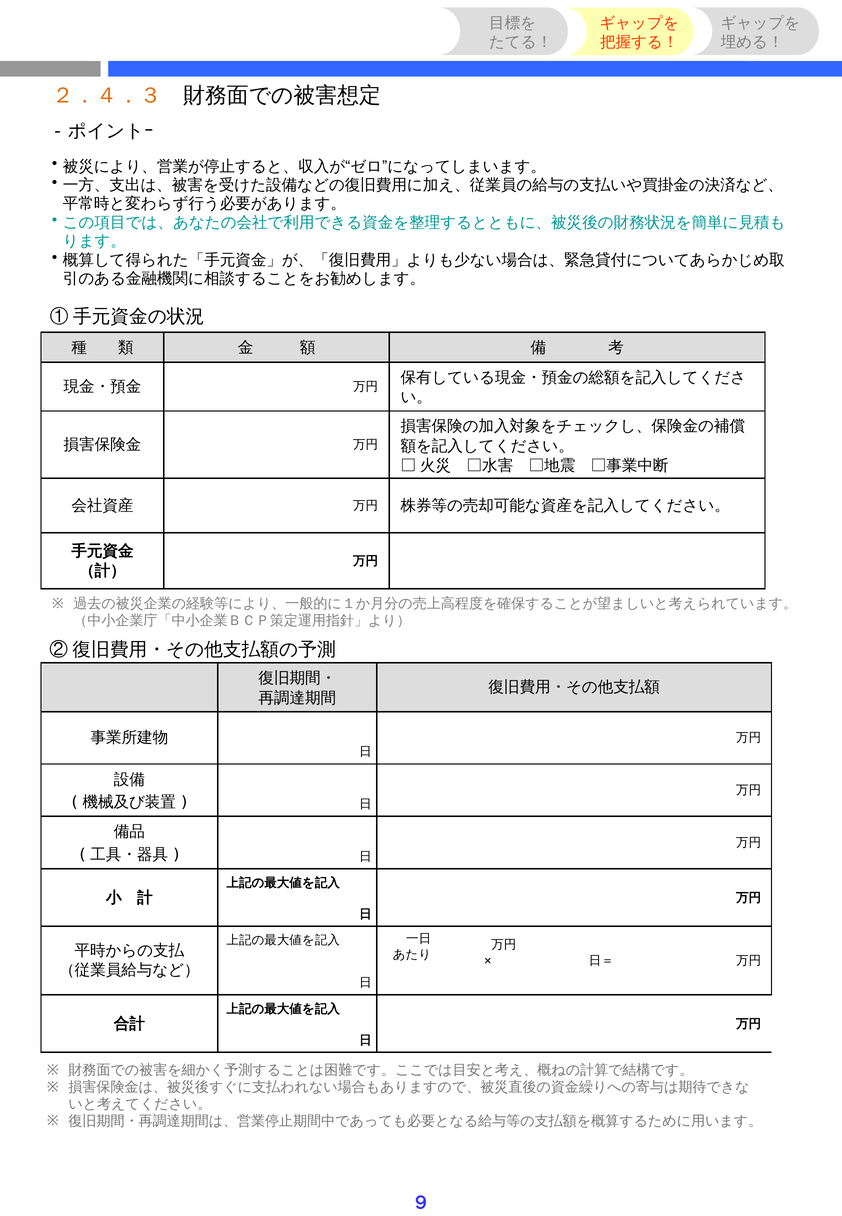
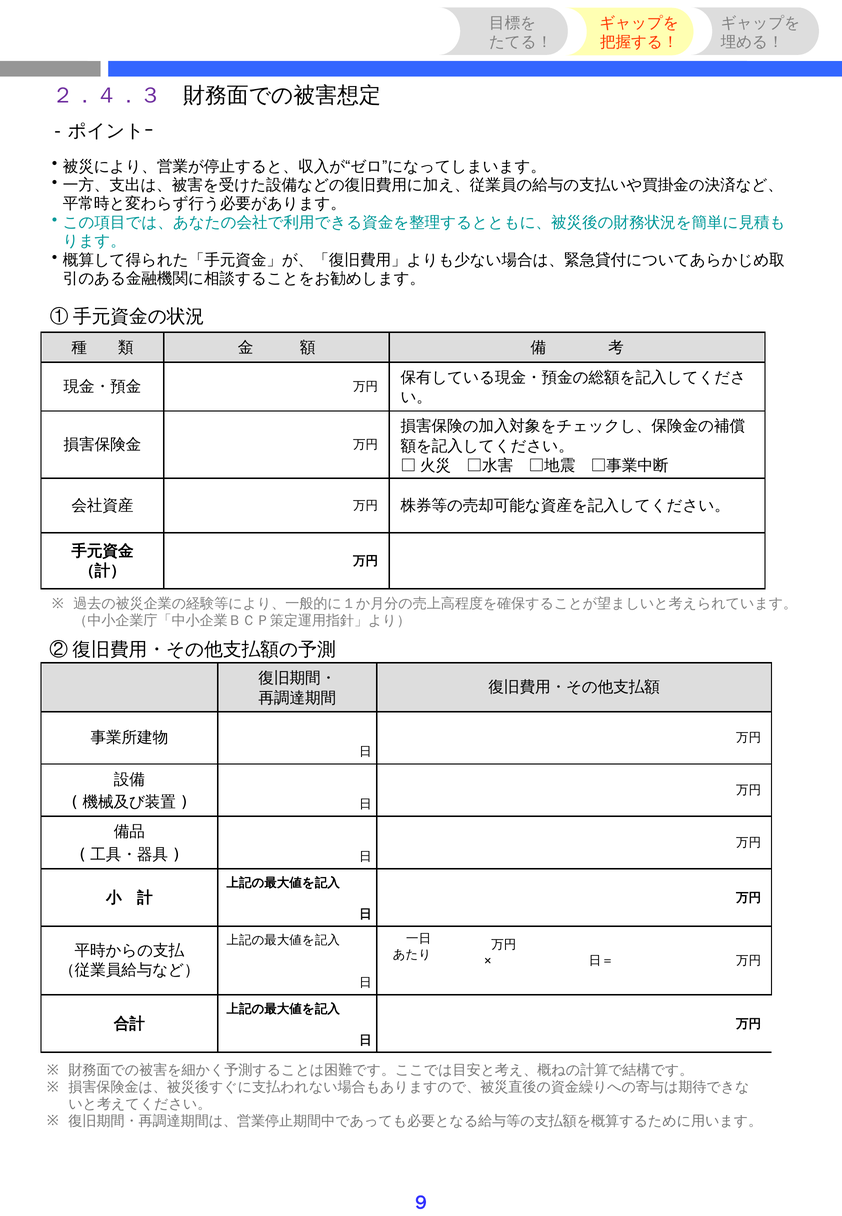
２．４．３ colour: orange -> purple
